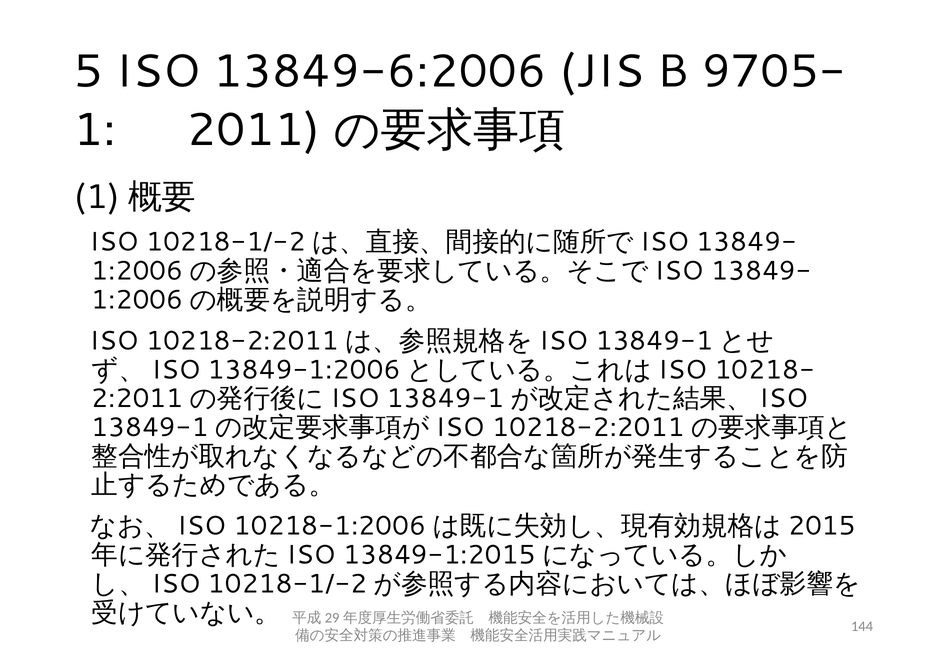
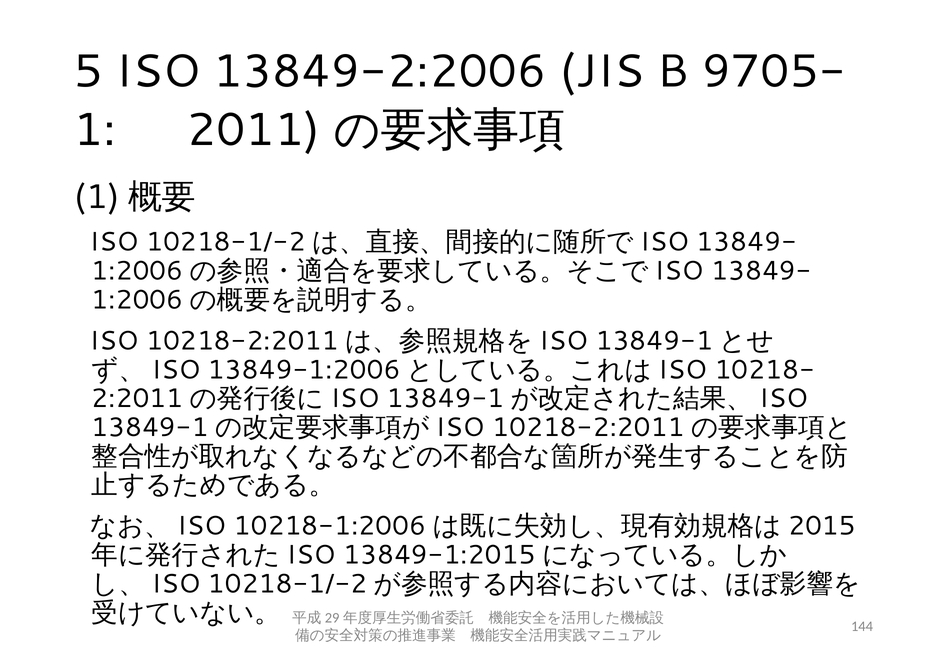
13849-6:2006: 13849-6:2006 -> 13849-2:2006
